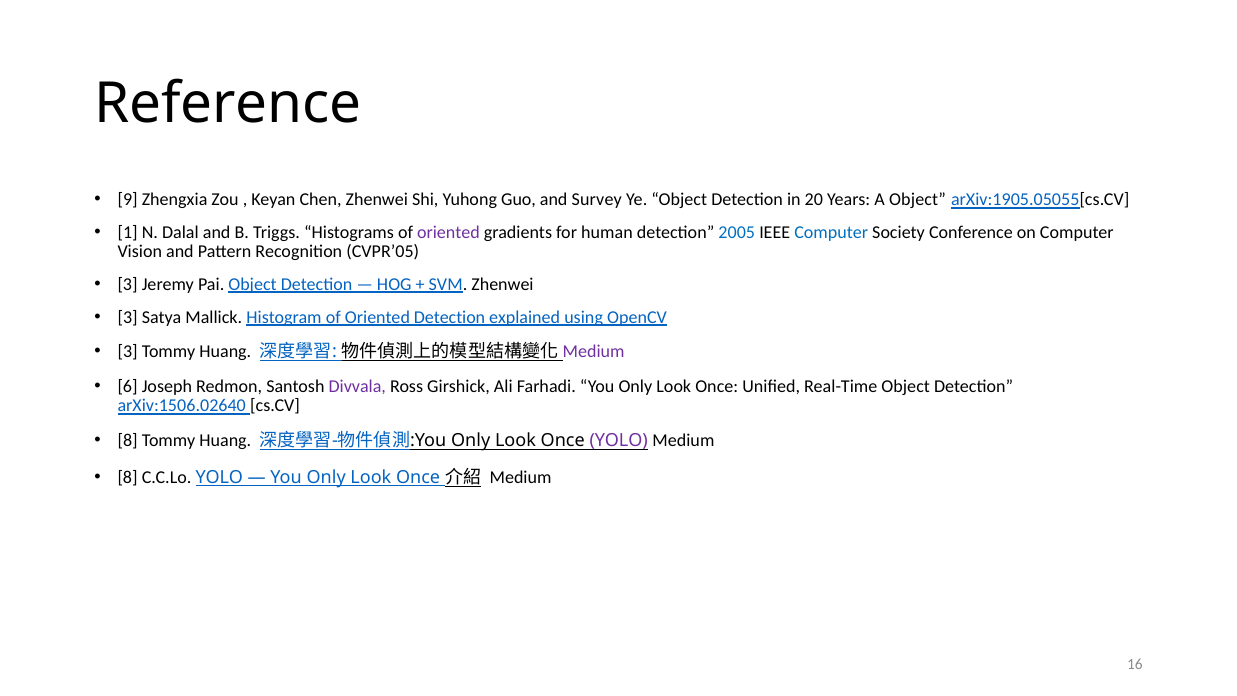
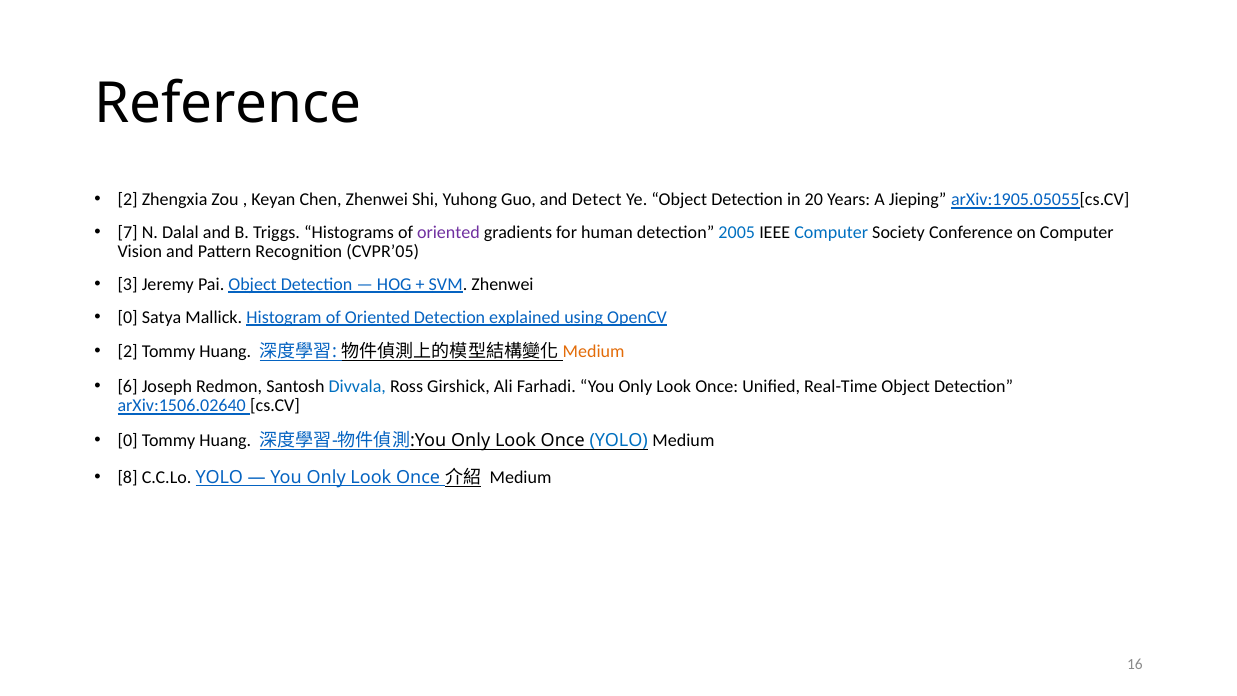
9 at (128, 200): 9 -> 2
Survey: Survey -> Detect
A Object: Object -> Jieping
1: 1 -> 7
3 at (128, 317): 3 -> 0
3 at (128, 352): 3 -> 2
Medium at (594, 352) colour: purple -> orange
Divvala colour: purple -> blue
8 at (128, 441): 8 -> 0
YOLO at (619, 441) colour: purple -> blue
